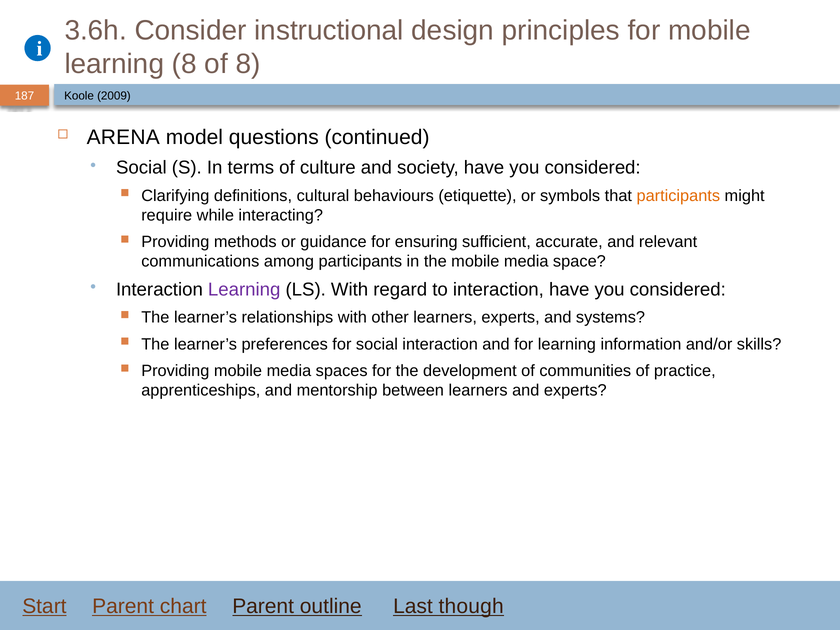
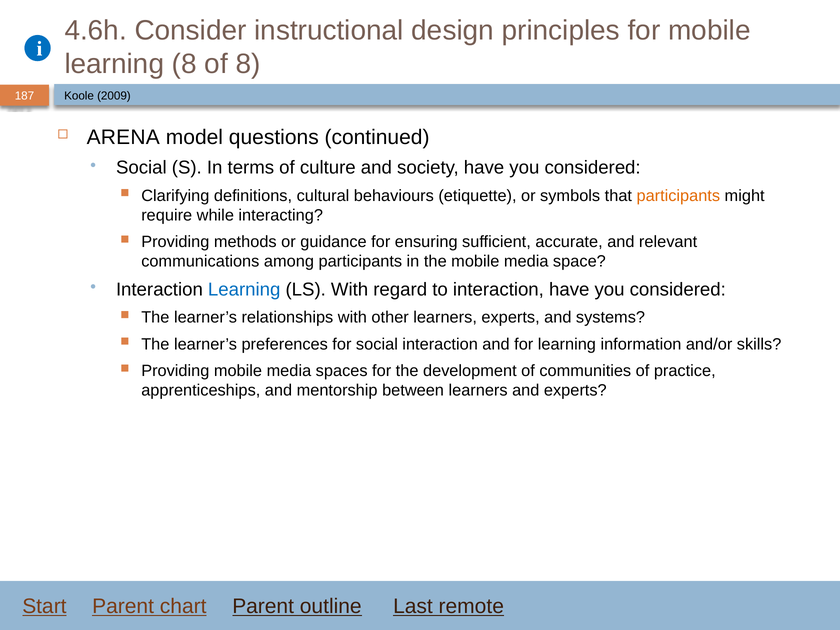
3.6h: 3.6h -> 4.6h
Learning at (244, 290) colour: purple -> blue
though: though -> remote
